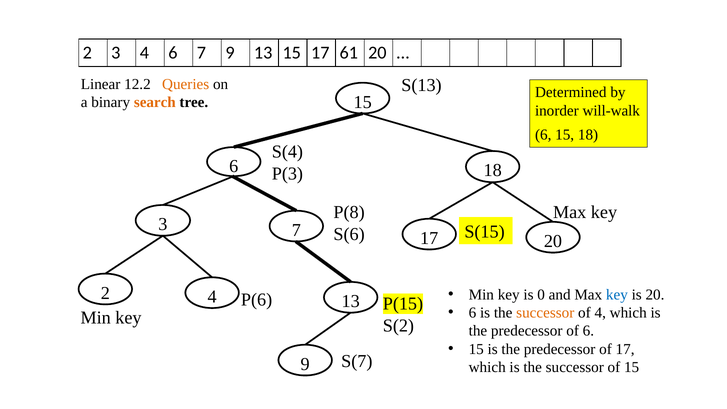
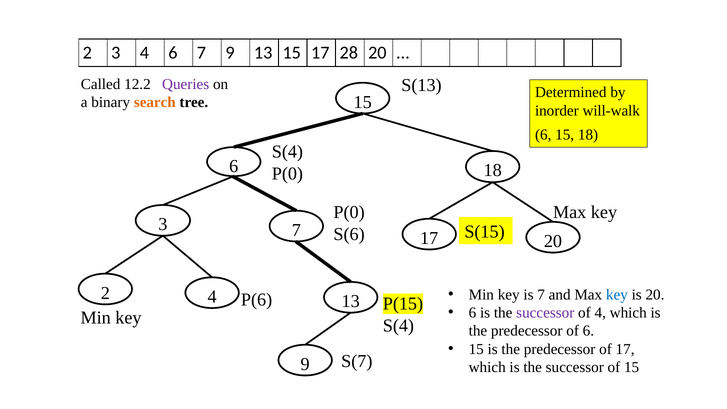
61: 61 -> 28
Linear: Linear -> Called
Queries colour: orange -> purple
P(3 at (287, 173): P(3 -> P(0
P(8 at (349, 212): P(8 -> P(0
is 0: 0 -> 7
successor at (545, 313) colour: orange -> purple
S(2 at (398, 326): S(2 -> S(4
